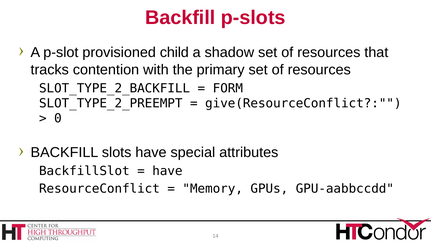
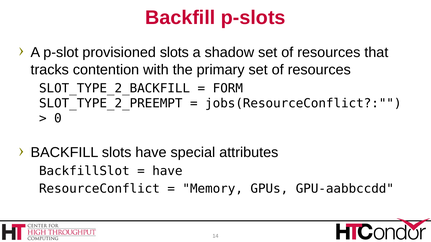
provisioned child: child -> slots
give(ResourceConflict: give(ResourceConflict -> jobs(ResourceConflict
